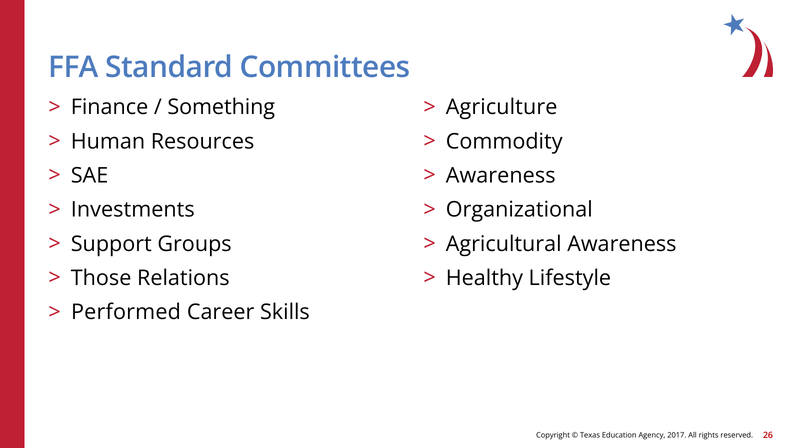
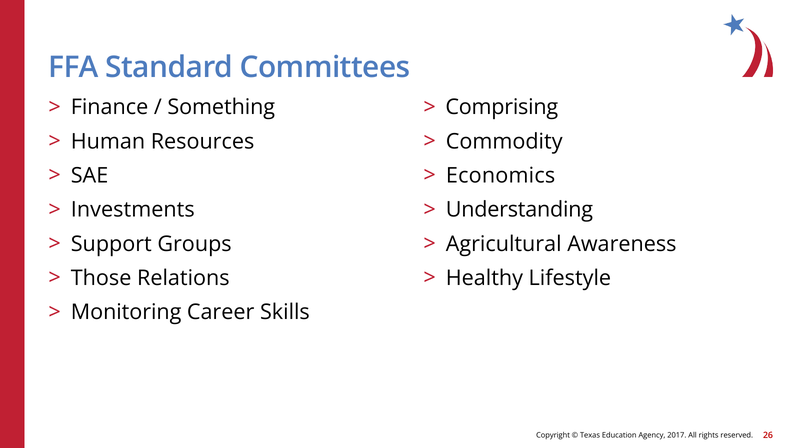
Agriculture: Agriculture -> Comprising
Awareness at (501, 176): Awareness -> Economics
Organizational: Organizational -> Understanding
Performed: Performed -> Monitoring
